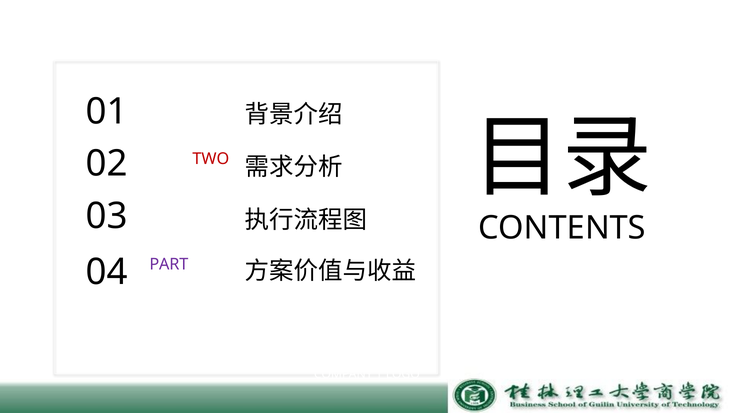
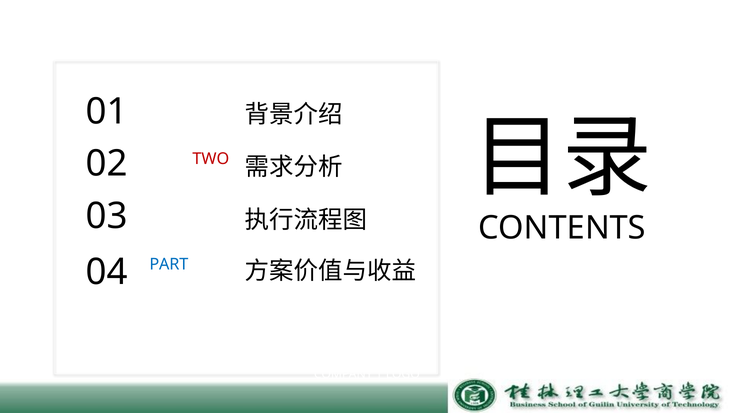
PART at (169, 264) colour: purple -> blue
